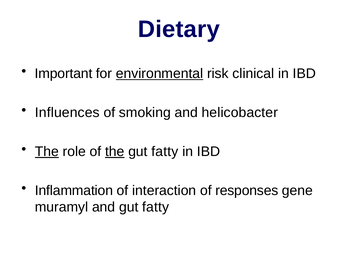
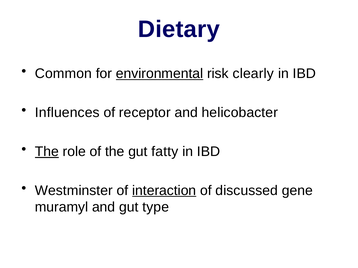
Important: Important -> Common
clinical: clinical -> clearly
smoking: smoking -> receptor
the at (115, 152) underline: present -> none
Inflammation: Inflammation -> Westminster
interaction underline: none -> present
responses: responses -> discussed
and gut fatty: fatty -> type
